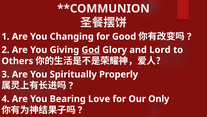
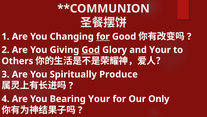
for at (103, 36) underline: none -> present
and Lord: Lord -> Your
Properly: Properly -> Produce
Bearing Love: Love -> Your
